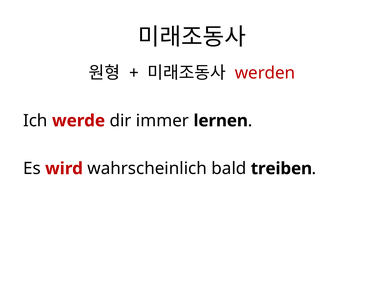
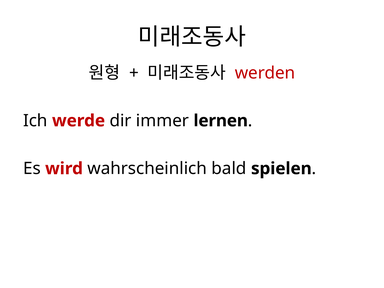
treiben: treiben -> spielen
